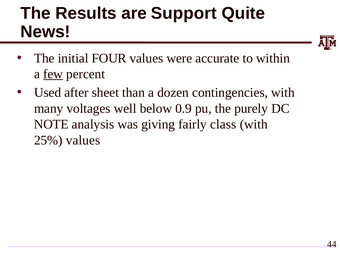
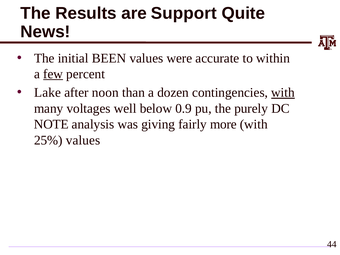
FOUR: FOUR -> BEEN
Used: Used -> Lake
sheet: sheet -> noon
with at (283, 93) underline: none -> present
class: class -> more
